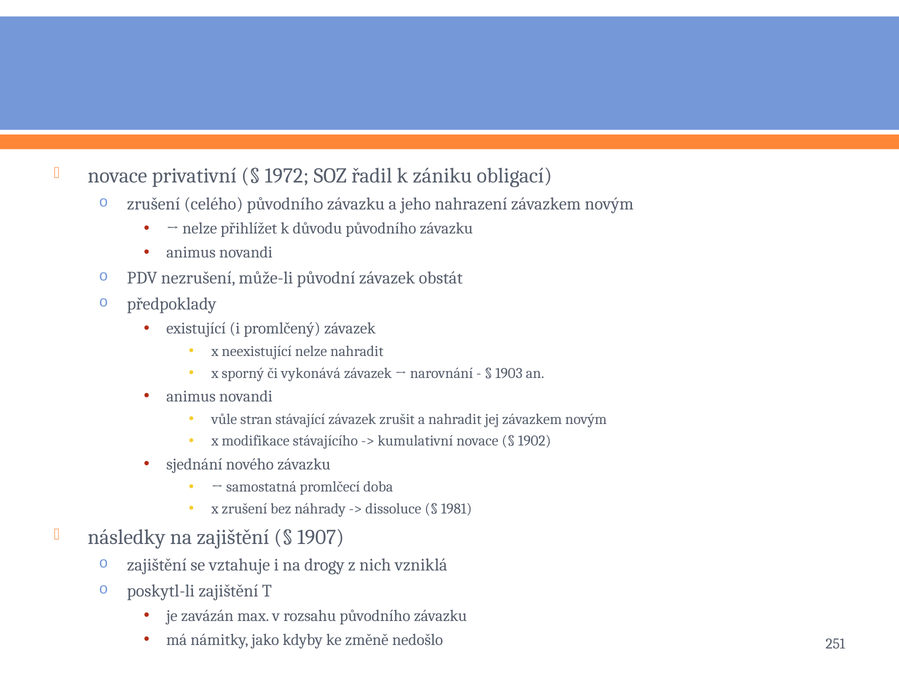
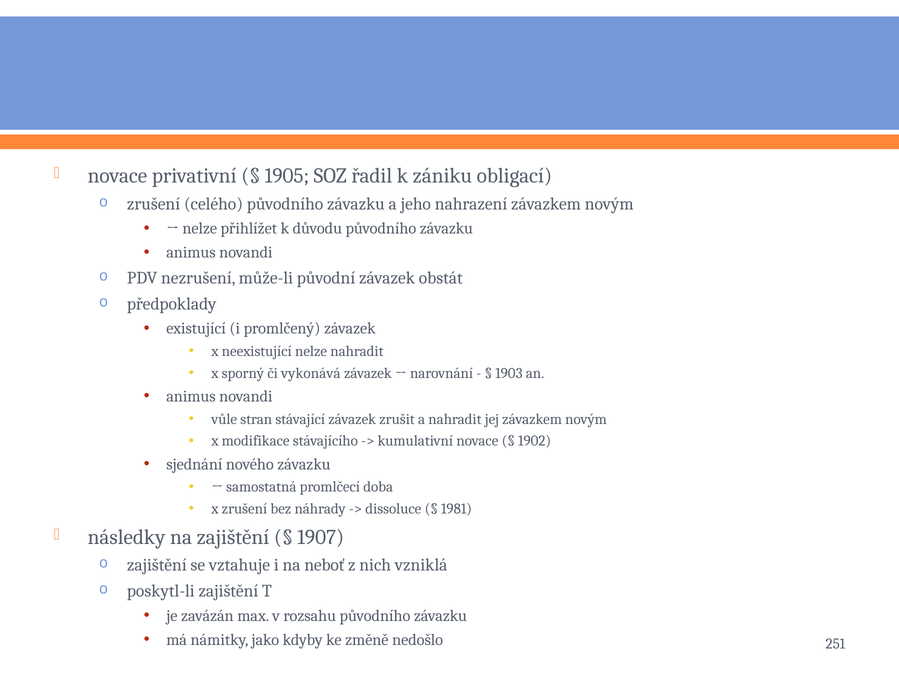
1972: 1972 -> 1905
drogy: drogy -> neboť
